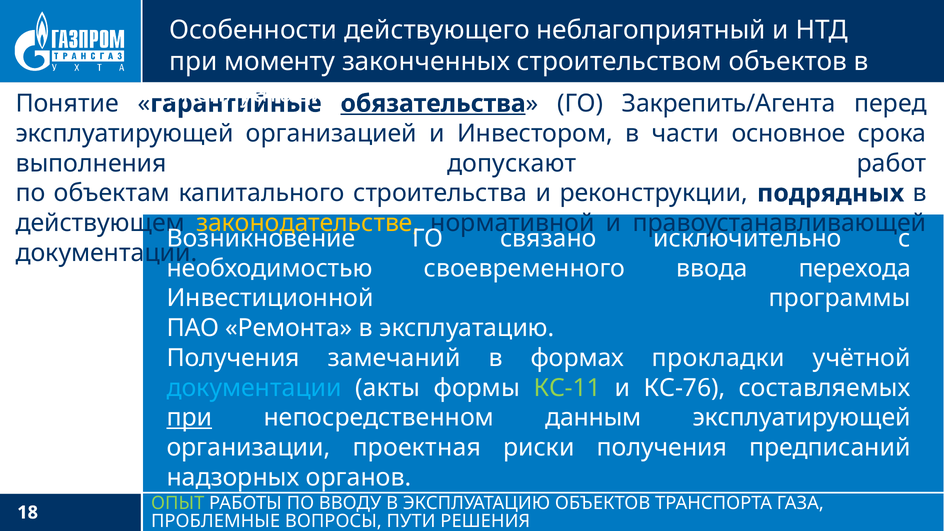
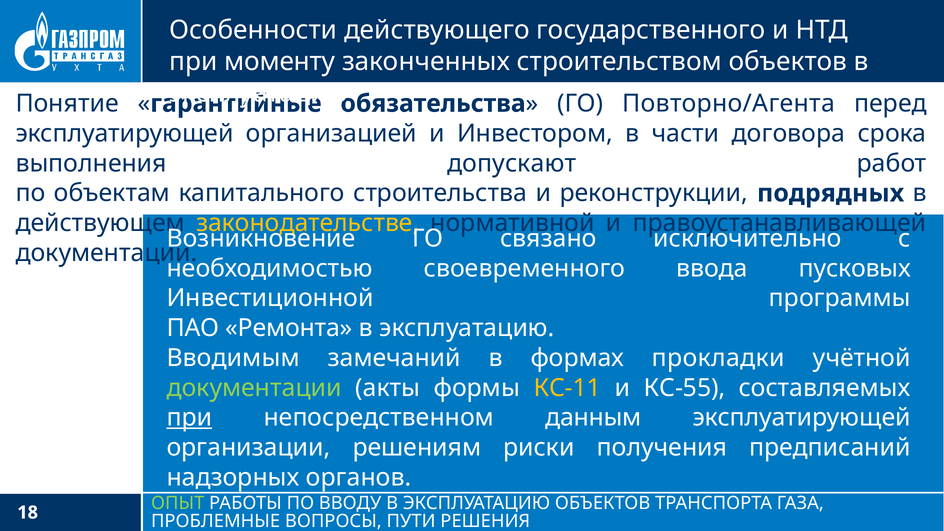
неблагоприятный: неблагоприятный -> государственного
обязательства underline: present -> none
Закрепить/Агента: Закрепить/Агента -> Повторно/Агента
основное: основное -> договора
перехода: перехода -> пусковых
Получения at (233, 358): Получения -> Вводимым
документации at (254, 388) colour: light blue -> light green
КС‑11 colour: light green -> yellow
КС‑76: КС‑76 -> КС‑55
проектная: проектная -> решениям
